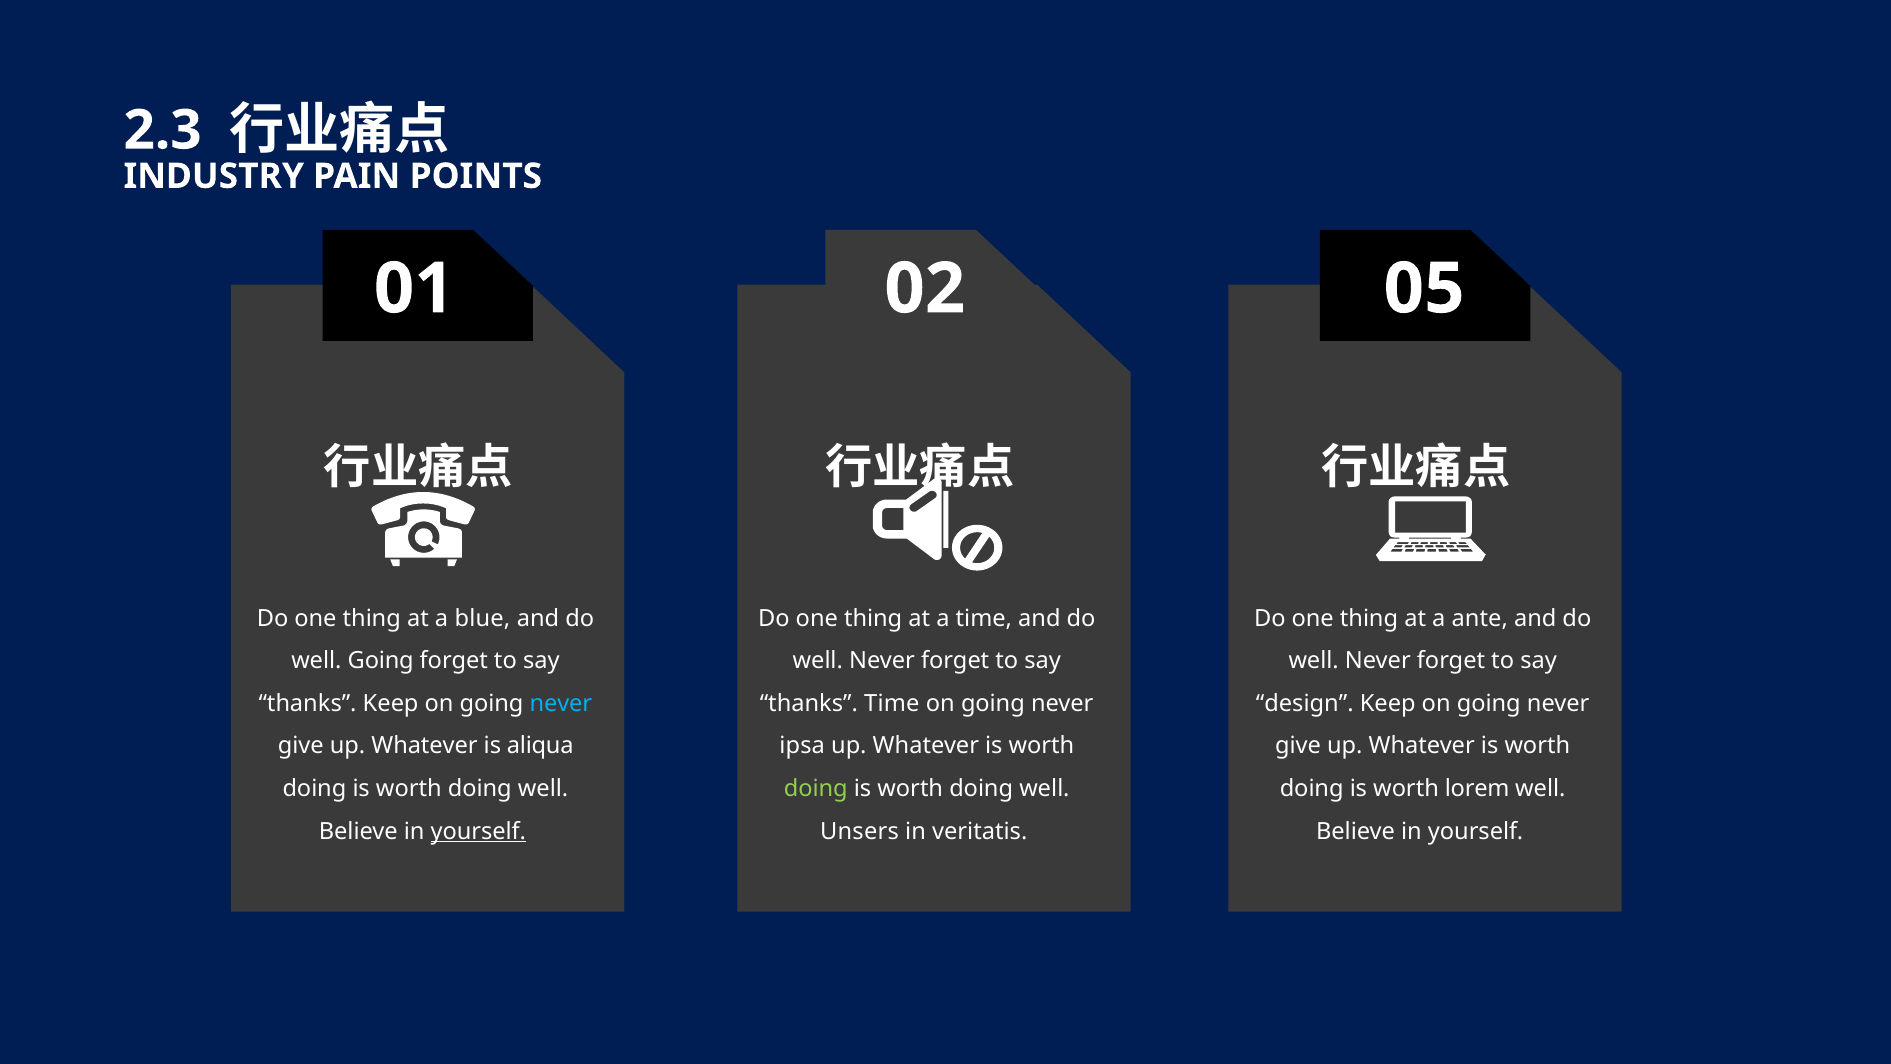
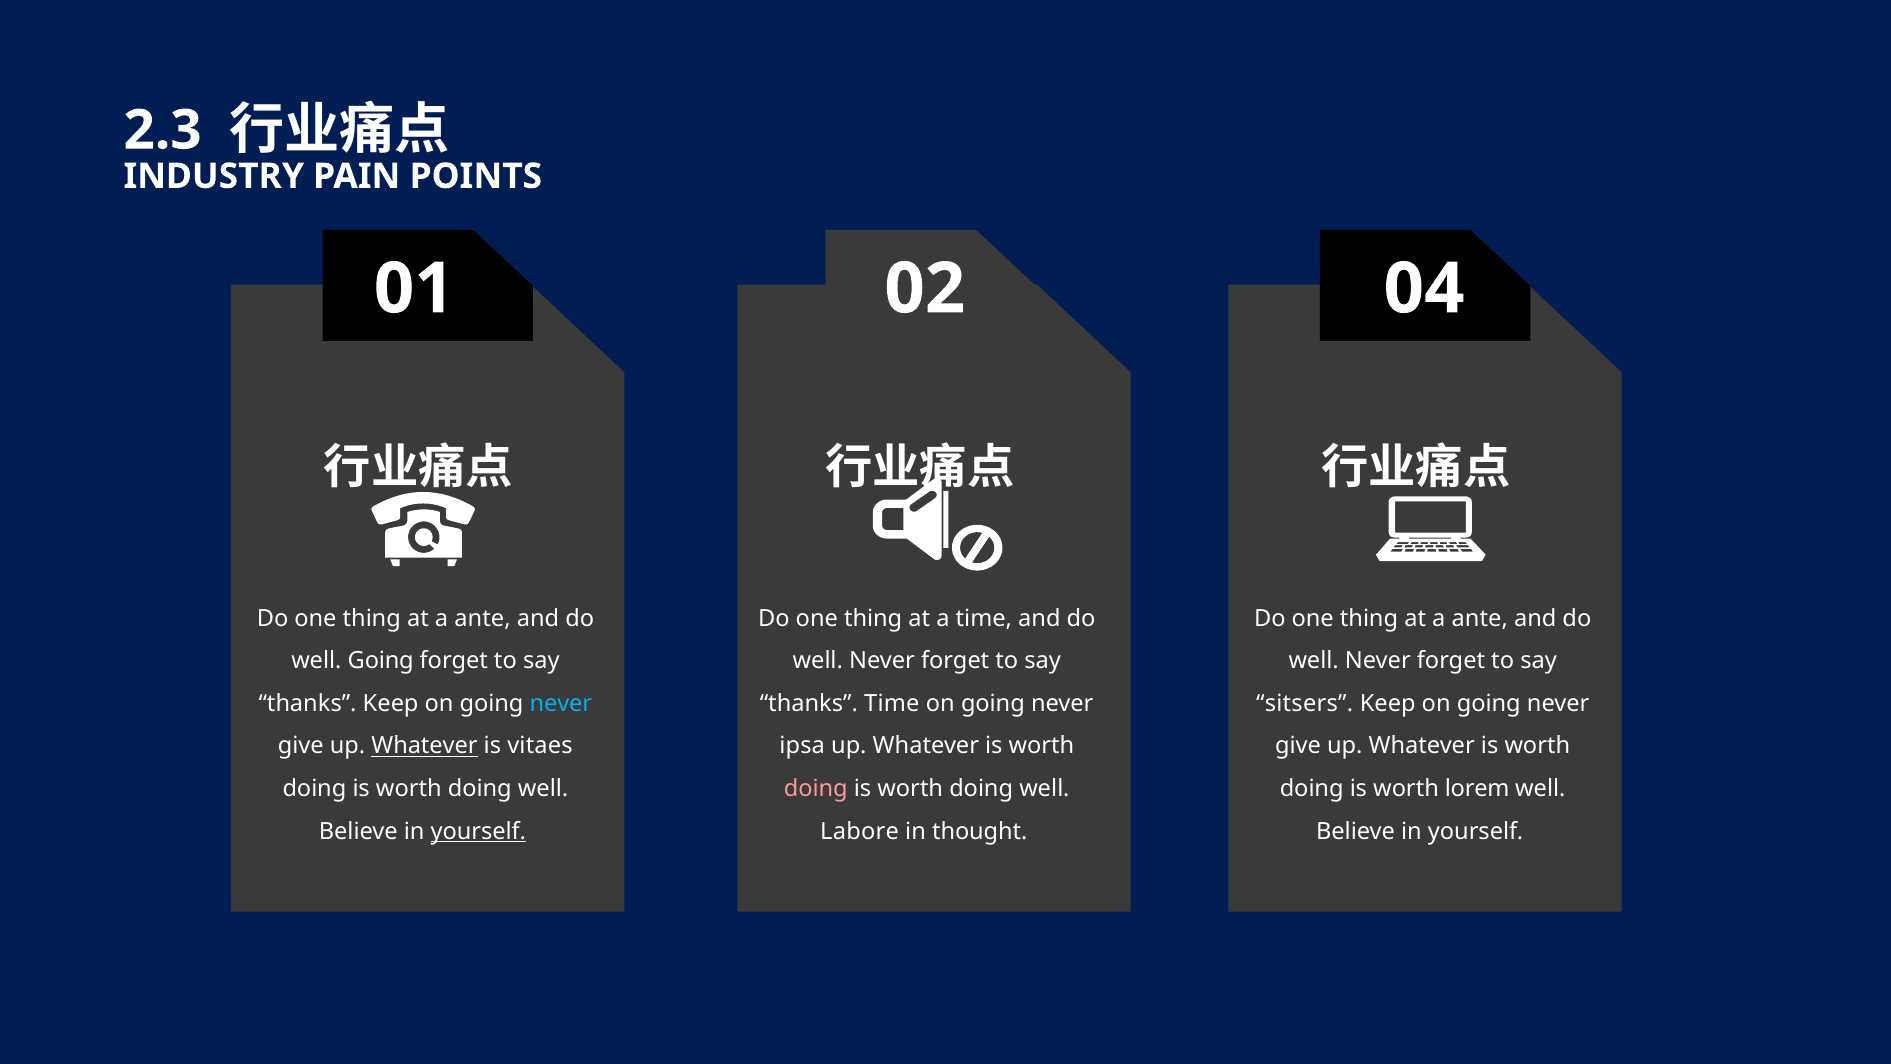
05: 05 -> 04
blue at (482, 618): blue -> ante
design: design -> sitsers
Whatever at (425, 746) underline: none -> present
aliqua: aliqua -> vitaes
doing at (816, 788) colour: light green -> pink
Unsers: Unsers -> Labore
veritatis: veritatis -> thought
